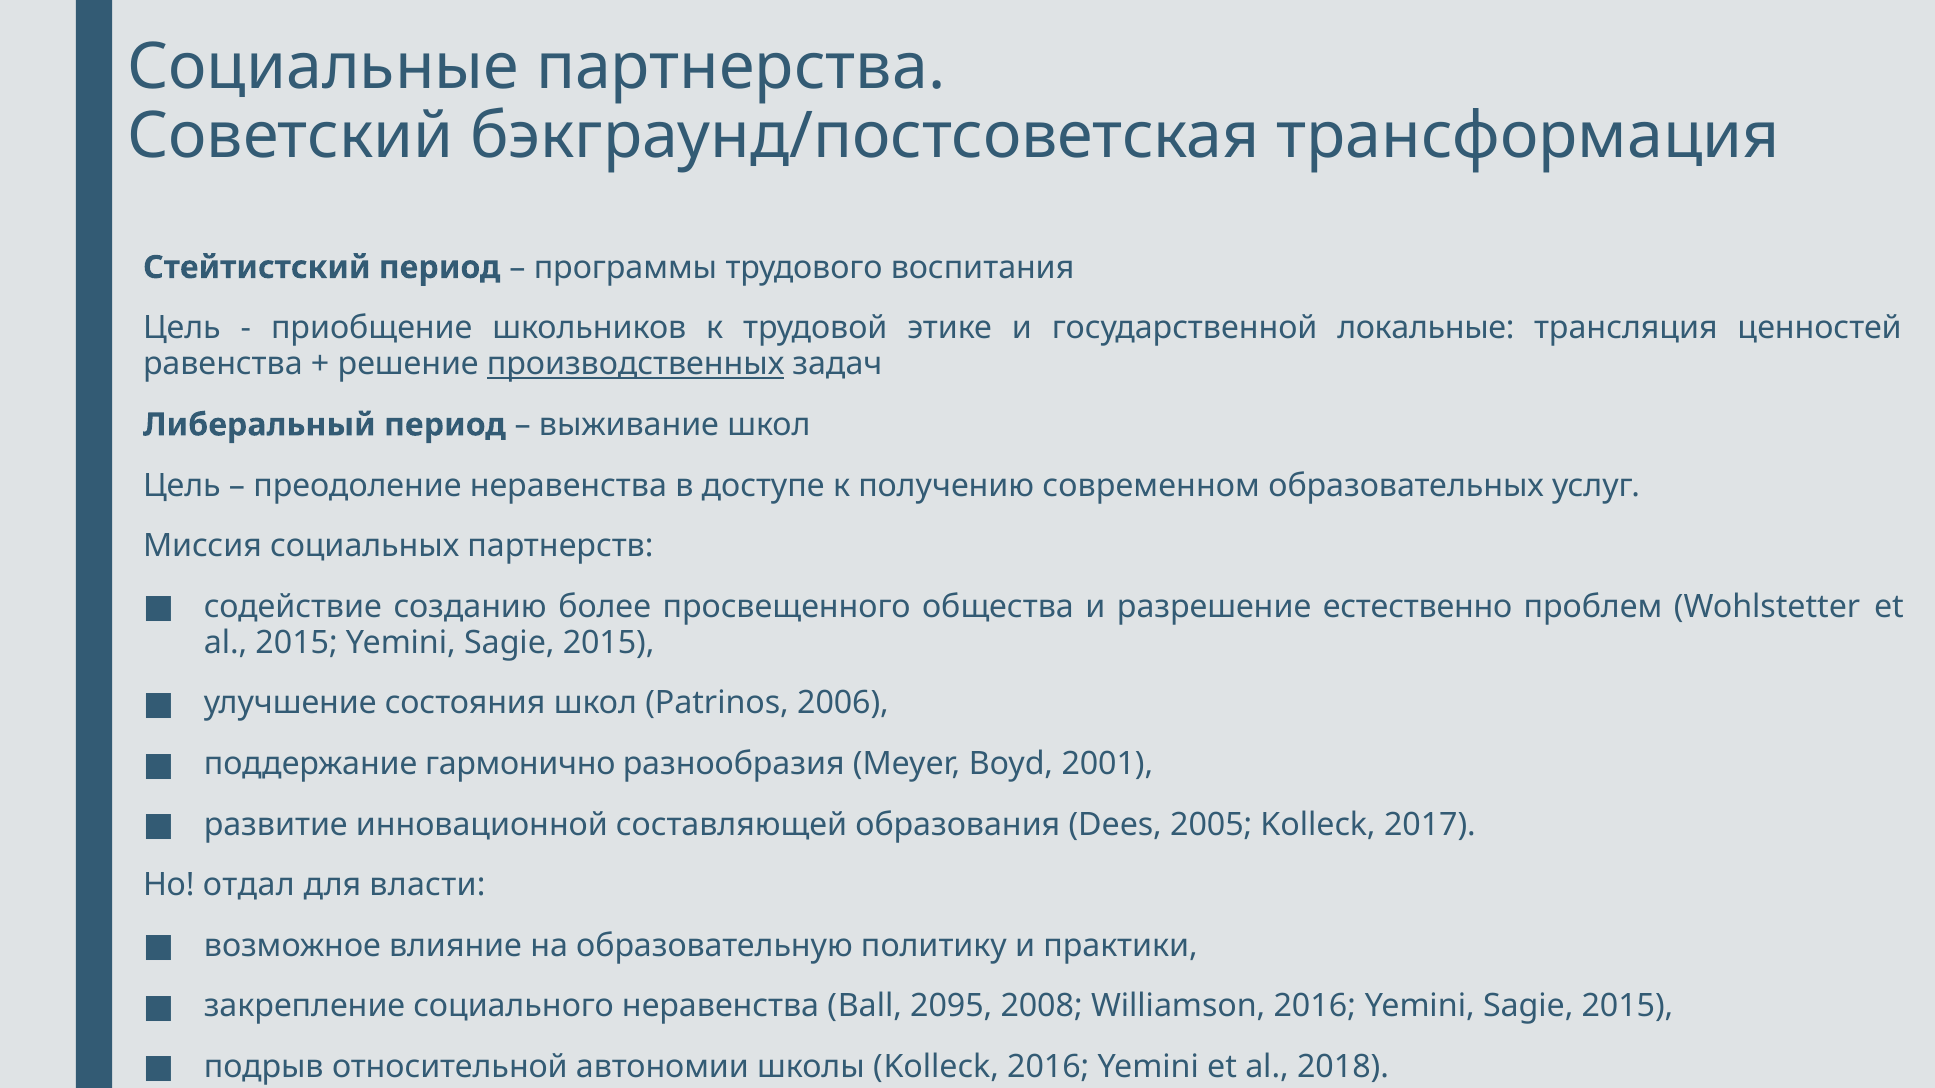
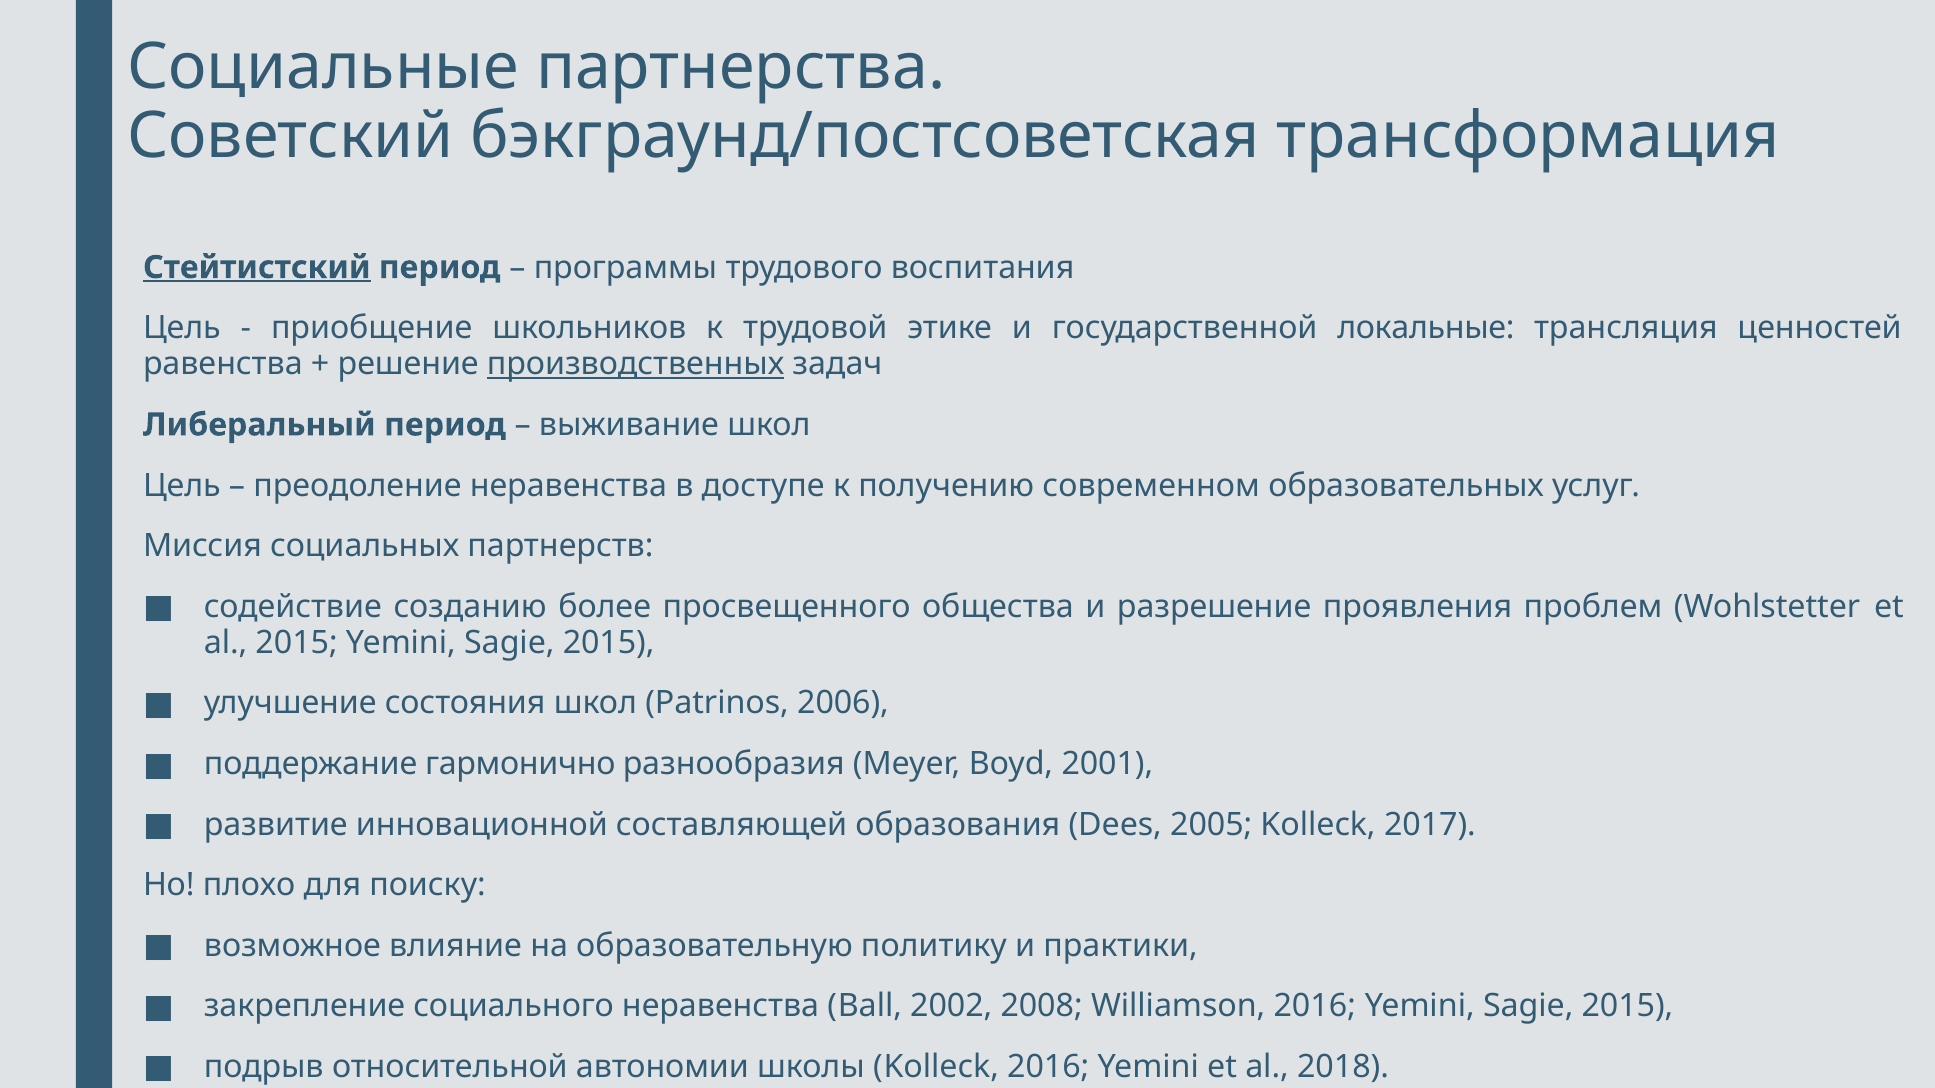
Стейтистский underline: none -> present
естественно: естественно -> проявления
отдал: отдал -> плохо
власти: власти -> поиску
2095: 2095 -> 2002
